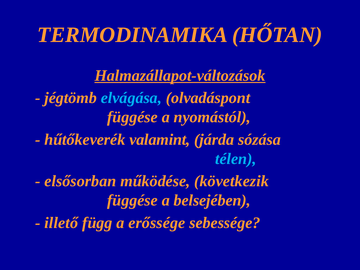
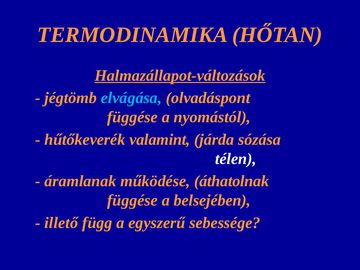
télen colour: light blue -> white
elsősorban: elsősorban -> áramlanak
következik: következik -> áthatolnak
erőssége: erőssége -> egyszerű
